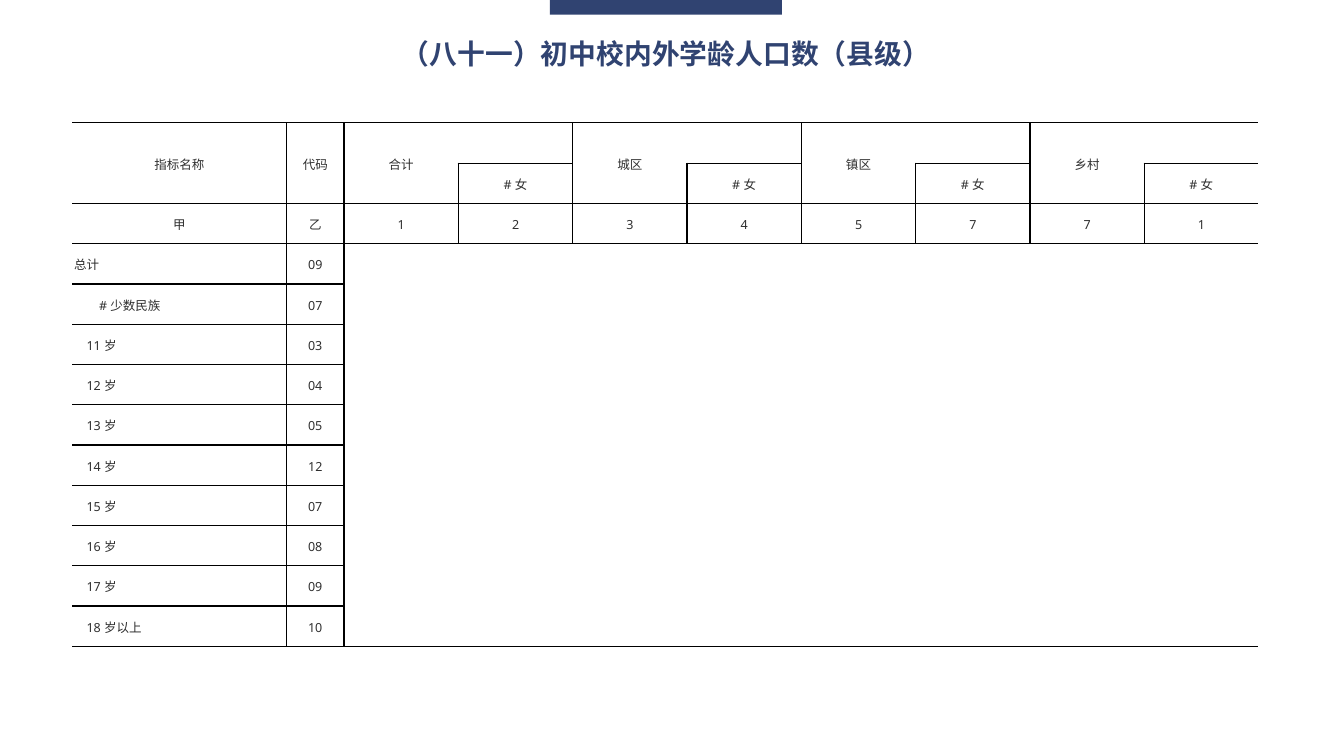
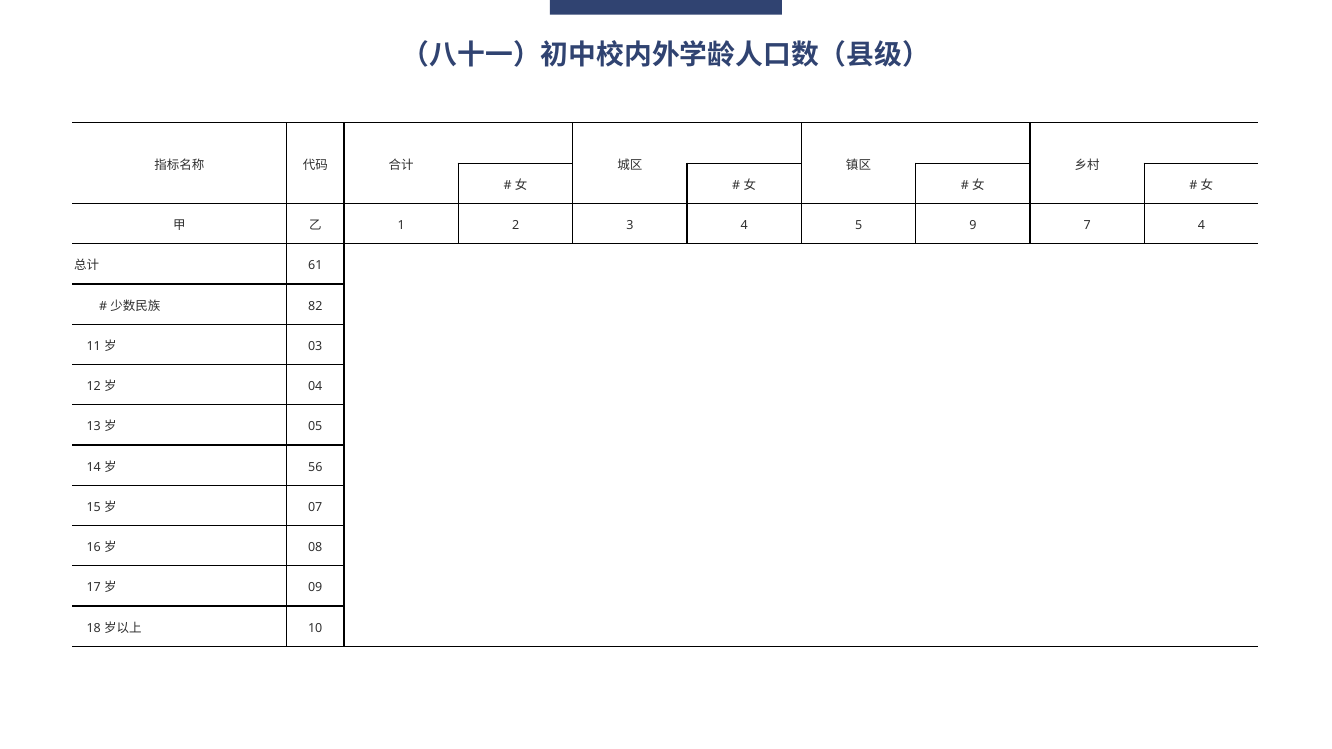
5 7: 7 -> 9
7 1: 1 -> 4
09 at (315, 266): 09 -> 61
07 at (315, 306): 07 -> 82
12 at (315, 467): 12 -> 56
